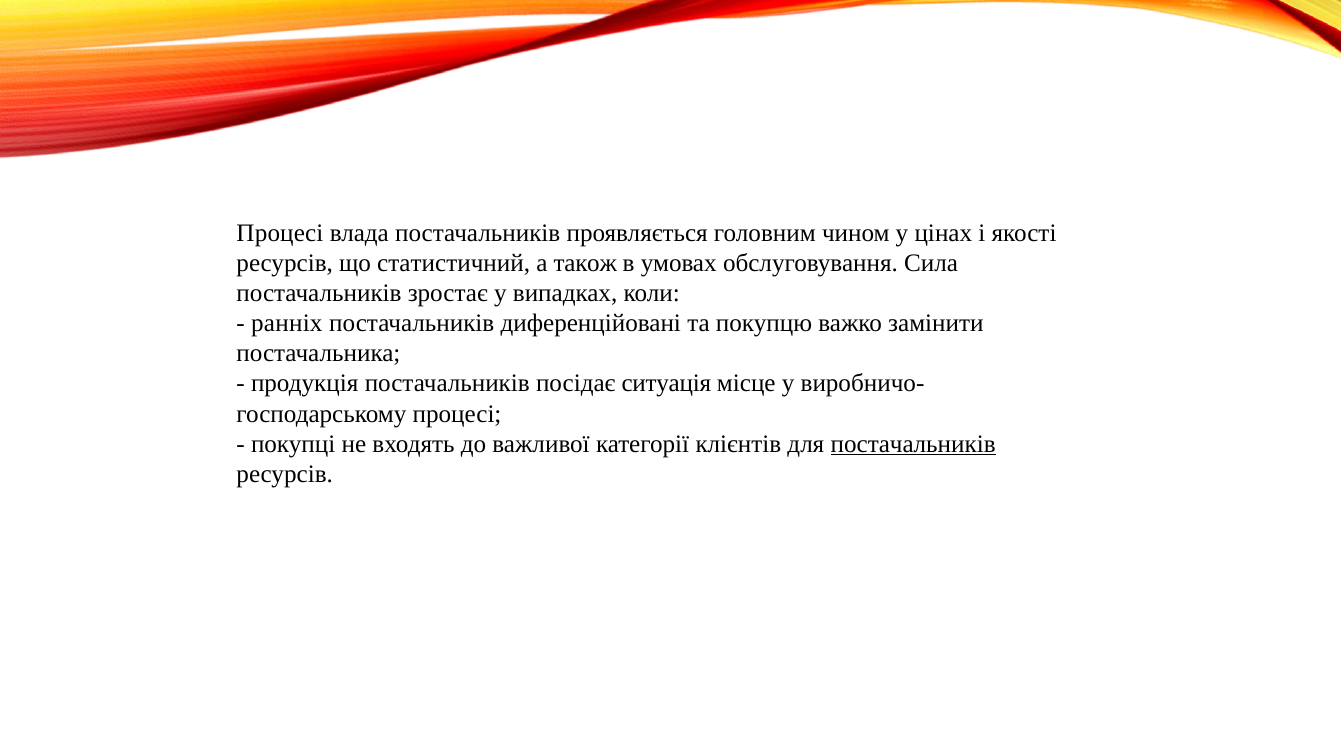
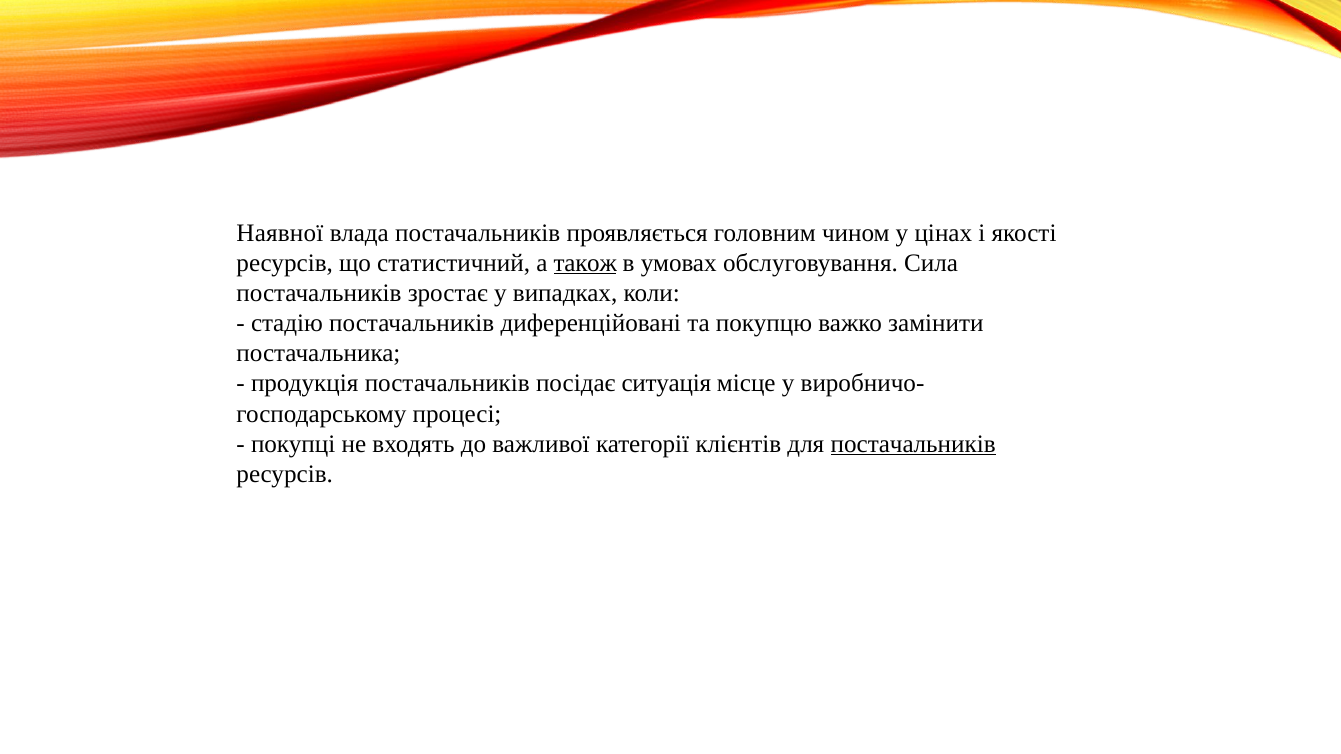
Процесі at (280, 233): Процесі -> Наявної
також underline: none -> present
ранніх: ранніх -> стадію
